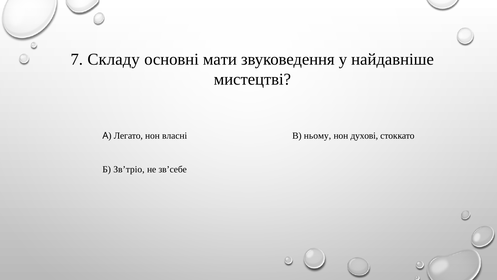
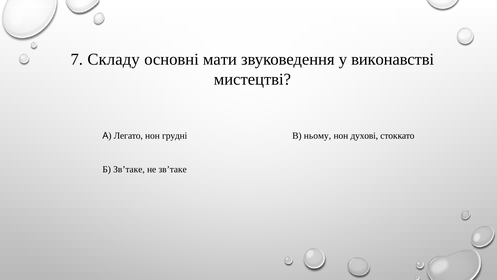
найдавніше: найдавніше -> виконавстві
власні: власні -> грудні
Б Зв’тріо: Зв’тріо -> Зв’таке
не зв’себе: зв’себе -> зв’таке
